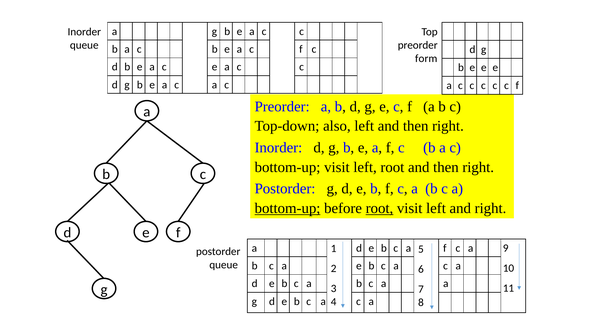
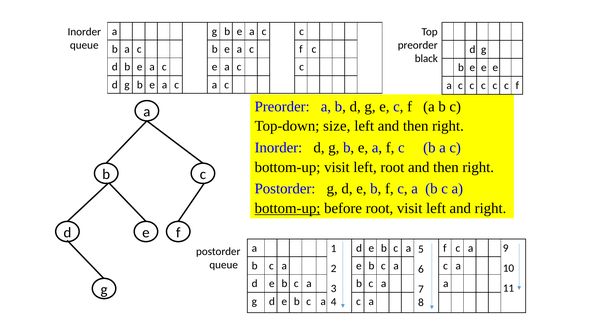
form: form -> black
also: also -> size
root at (379, 209) underline: present -> none
